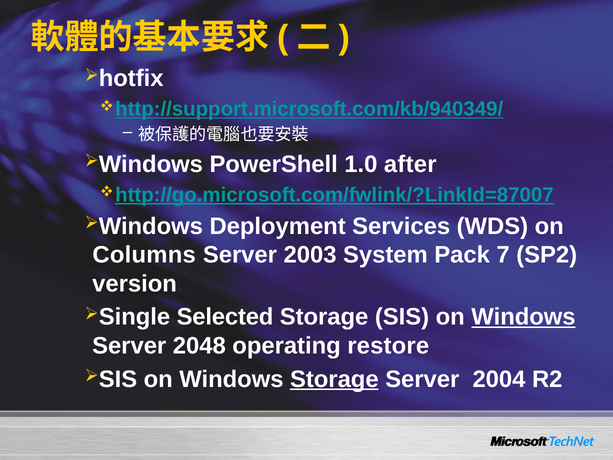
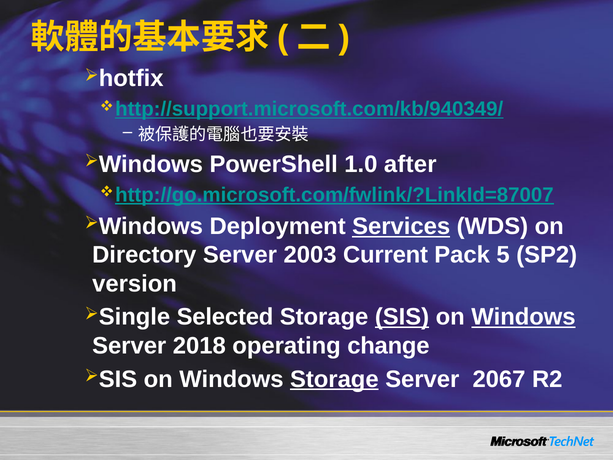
Services underline: none -> present
Columns: Columns -> Directory
System: System -> Current
7: 7 -> 5
SIS underline: none -> present
2048: 2048 -> 2018
restore: restore -> change
2004: 2004 -> 2067
